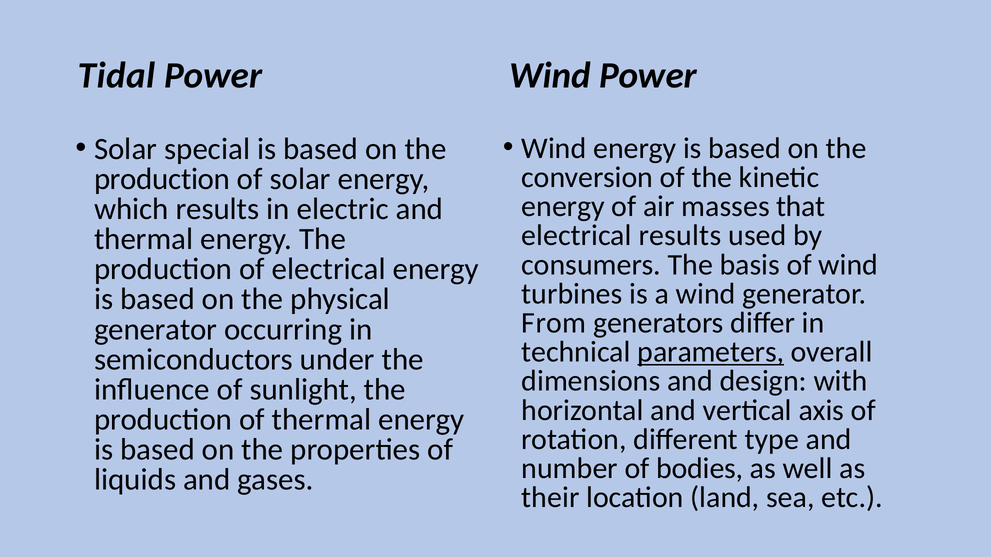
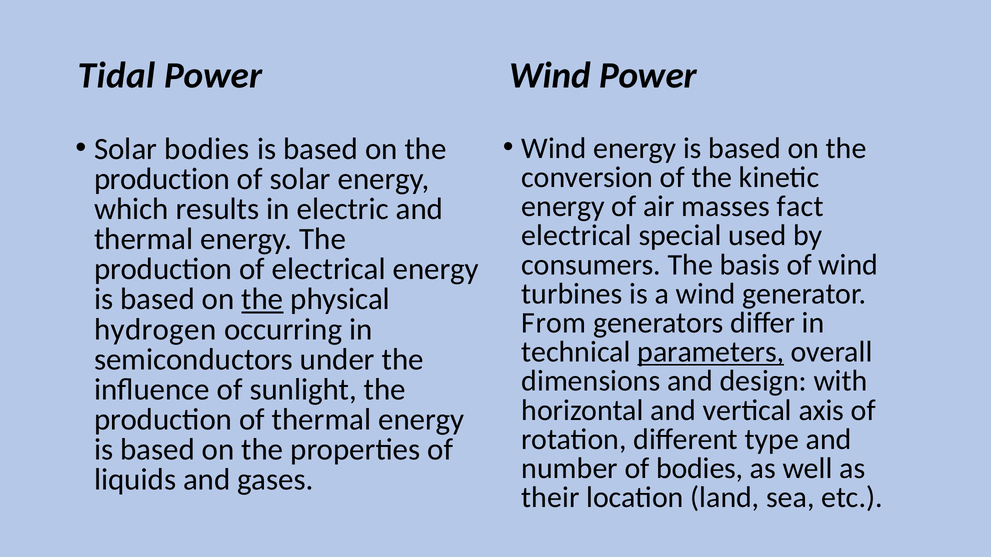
Solar special: special -> bodies
that: that -> fact
electrical results: results -> special
the at (262, 299) underline: none -> present
generator at (156, 330): generator -> hydrogen
